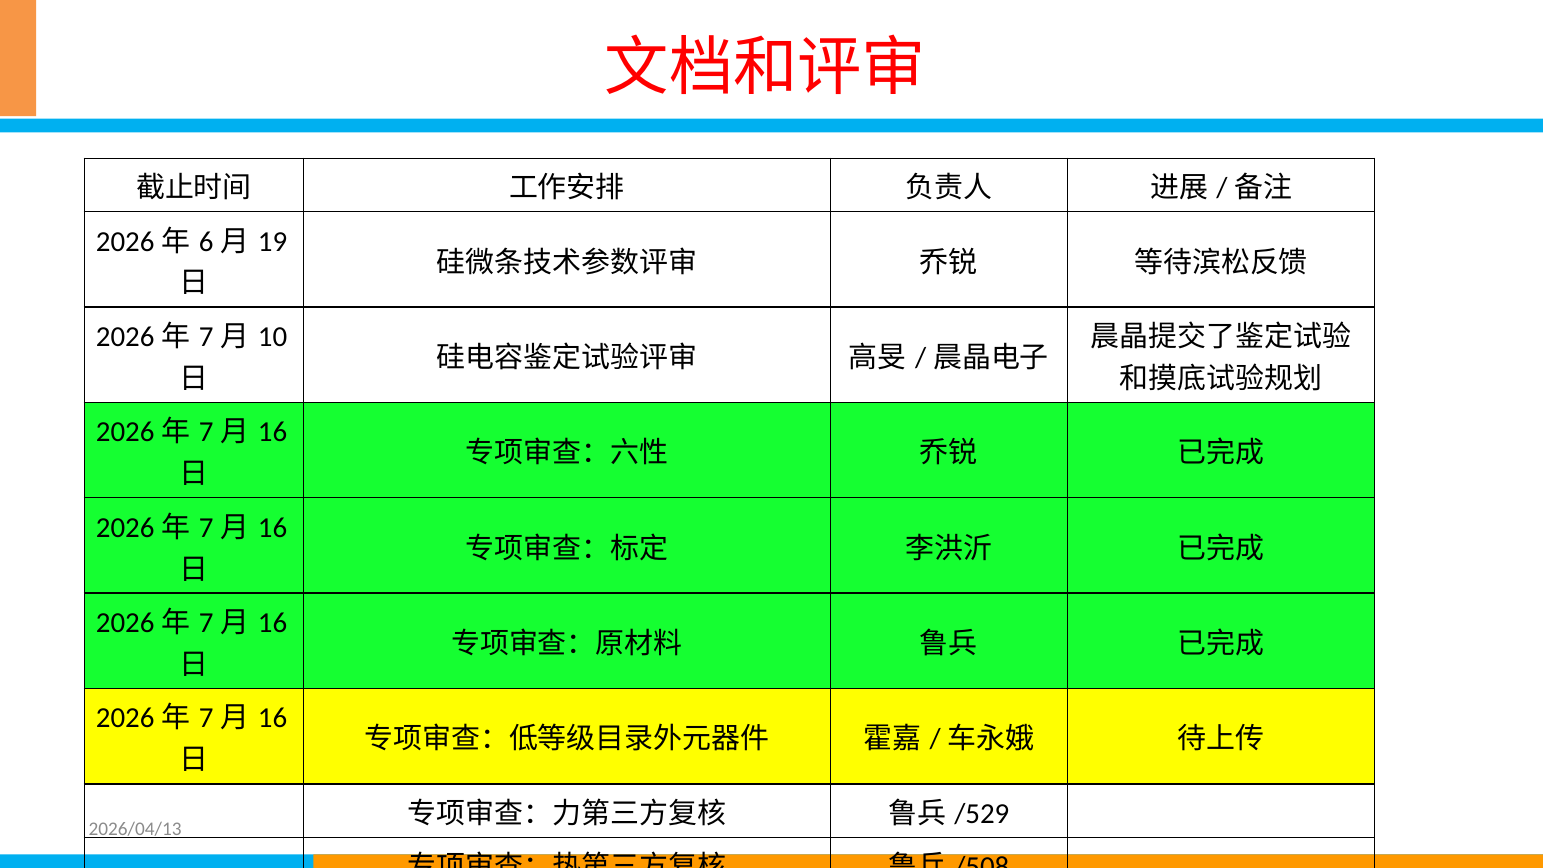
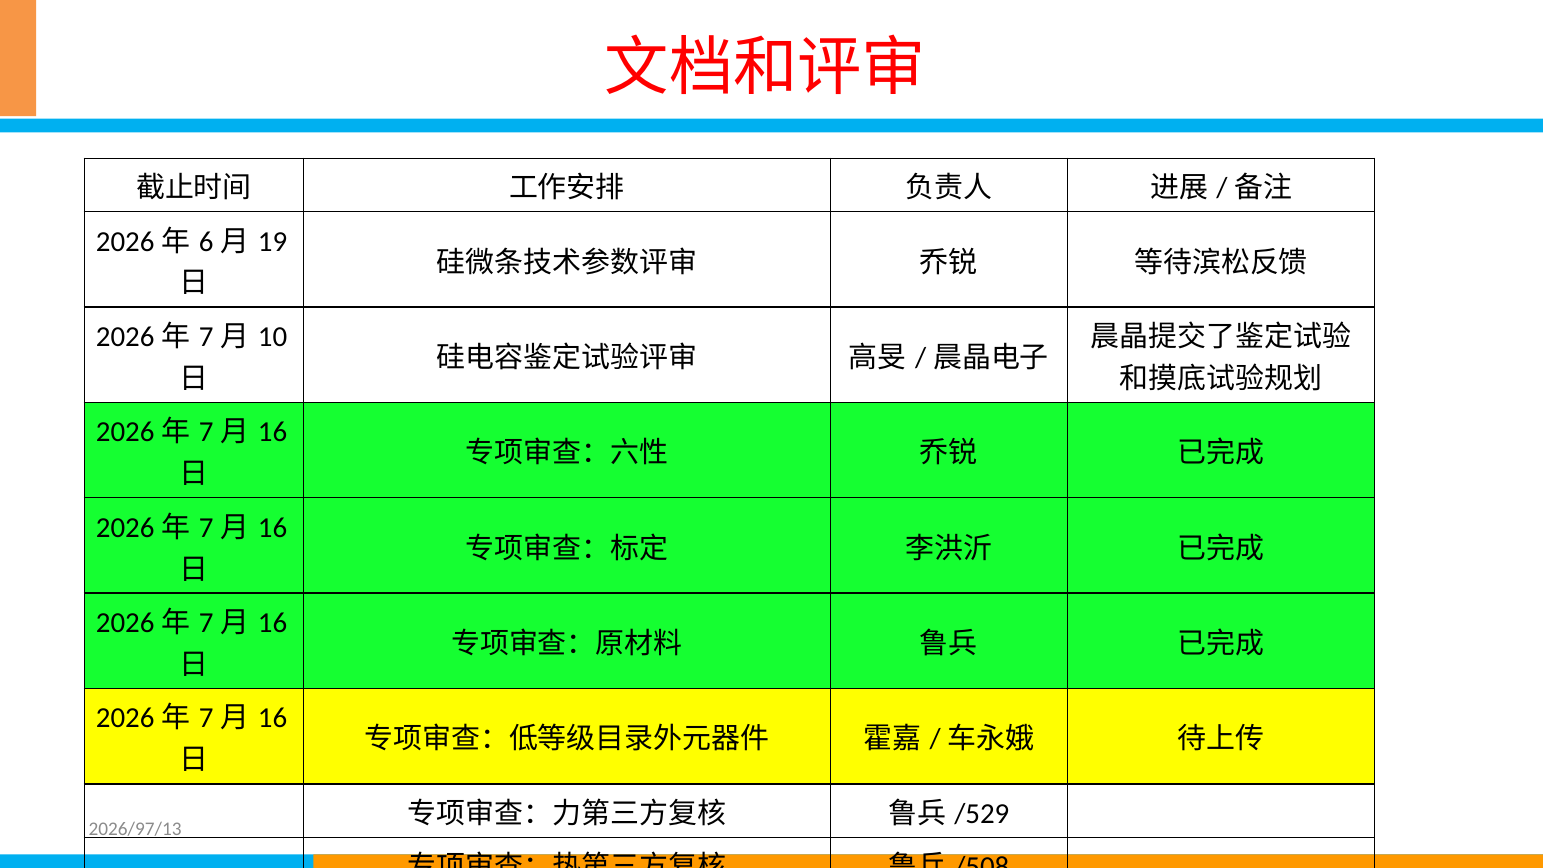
2026/04/13: 2026/04/13 -> 2026/97/13
